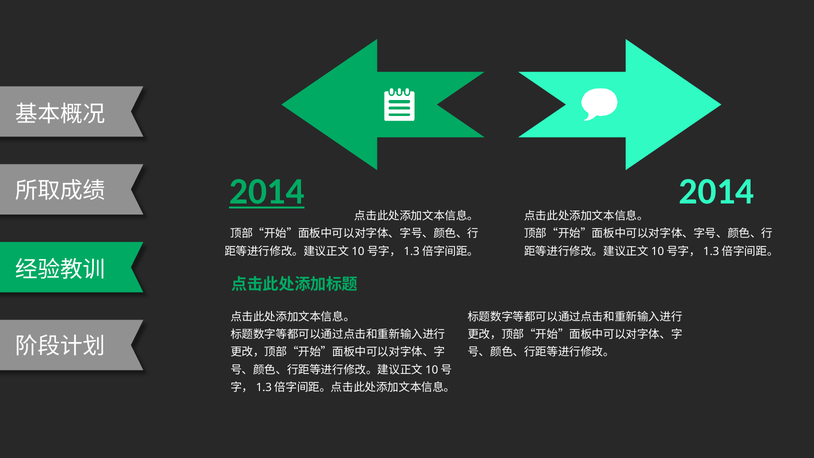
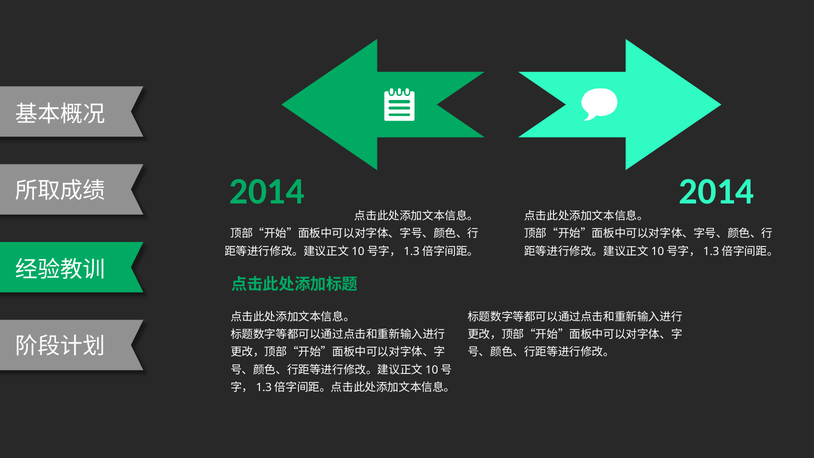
2014 at (267, 191) underline: present -> none
